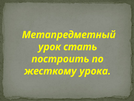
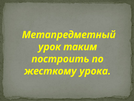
стать: стать -> таким
